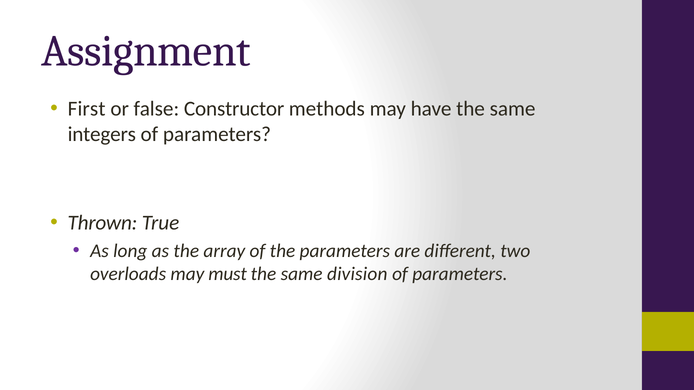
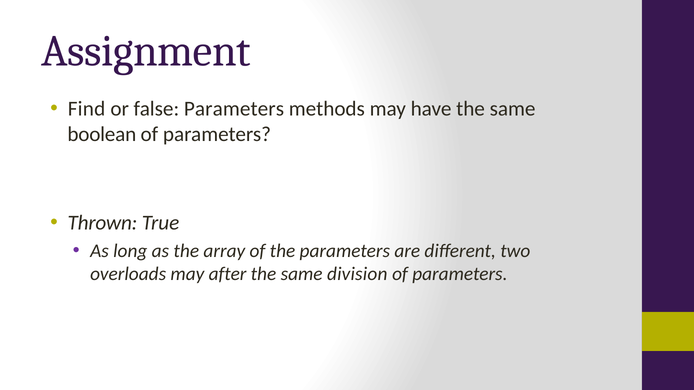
First: First -> Find
false Constructor: Constructor -> Parameters
integers: integers -> boolean
must: must -> after
